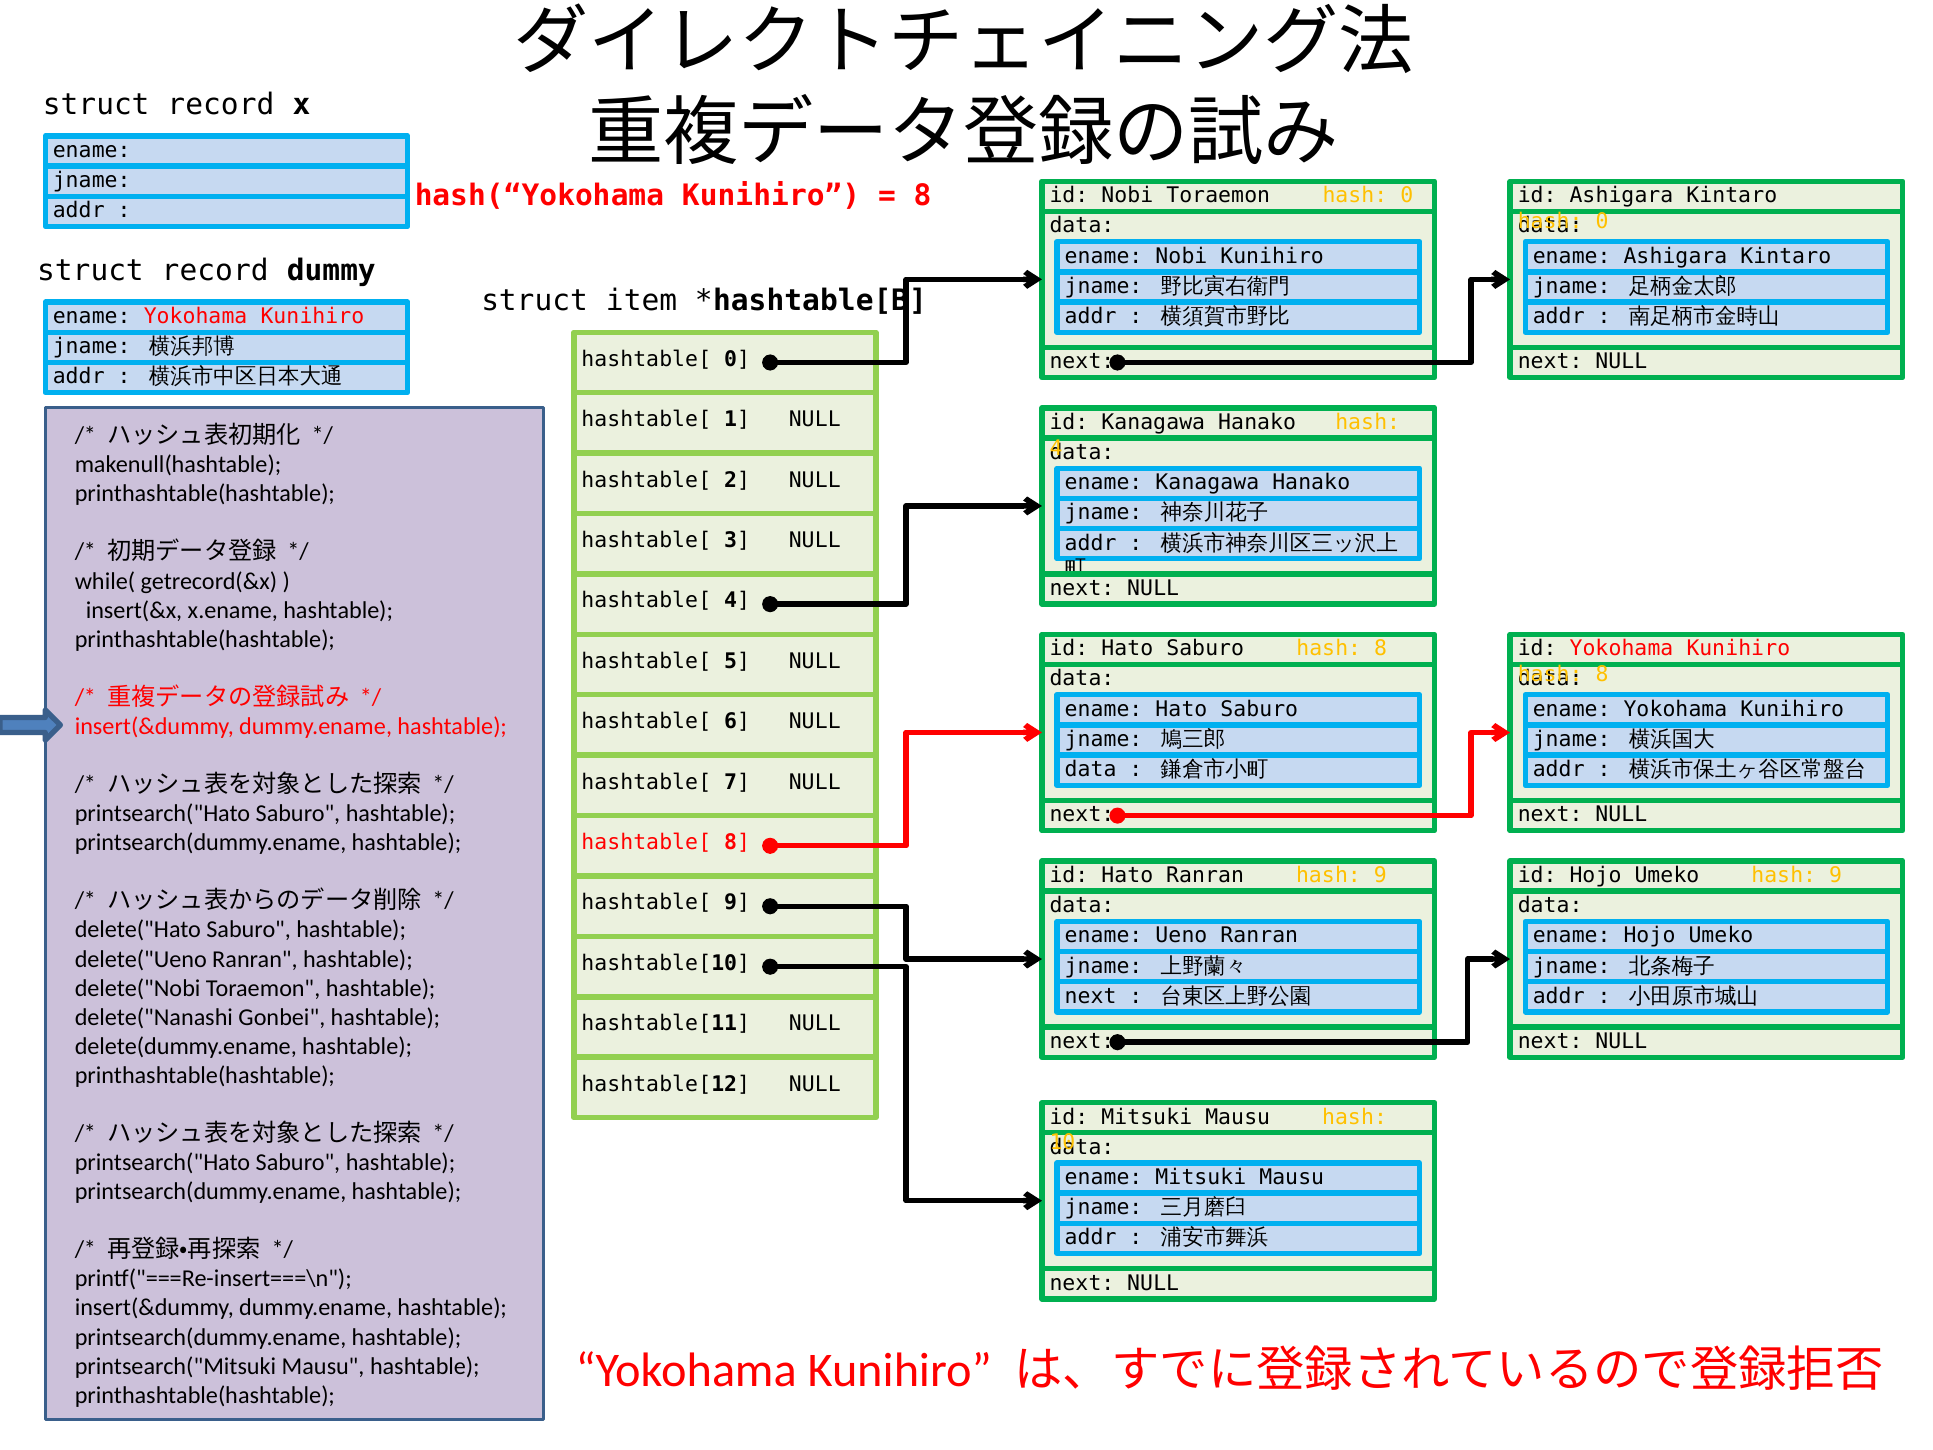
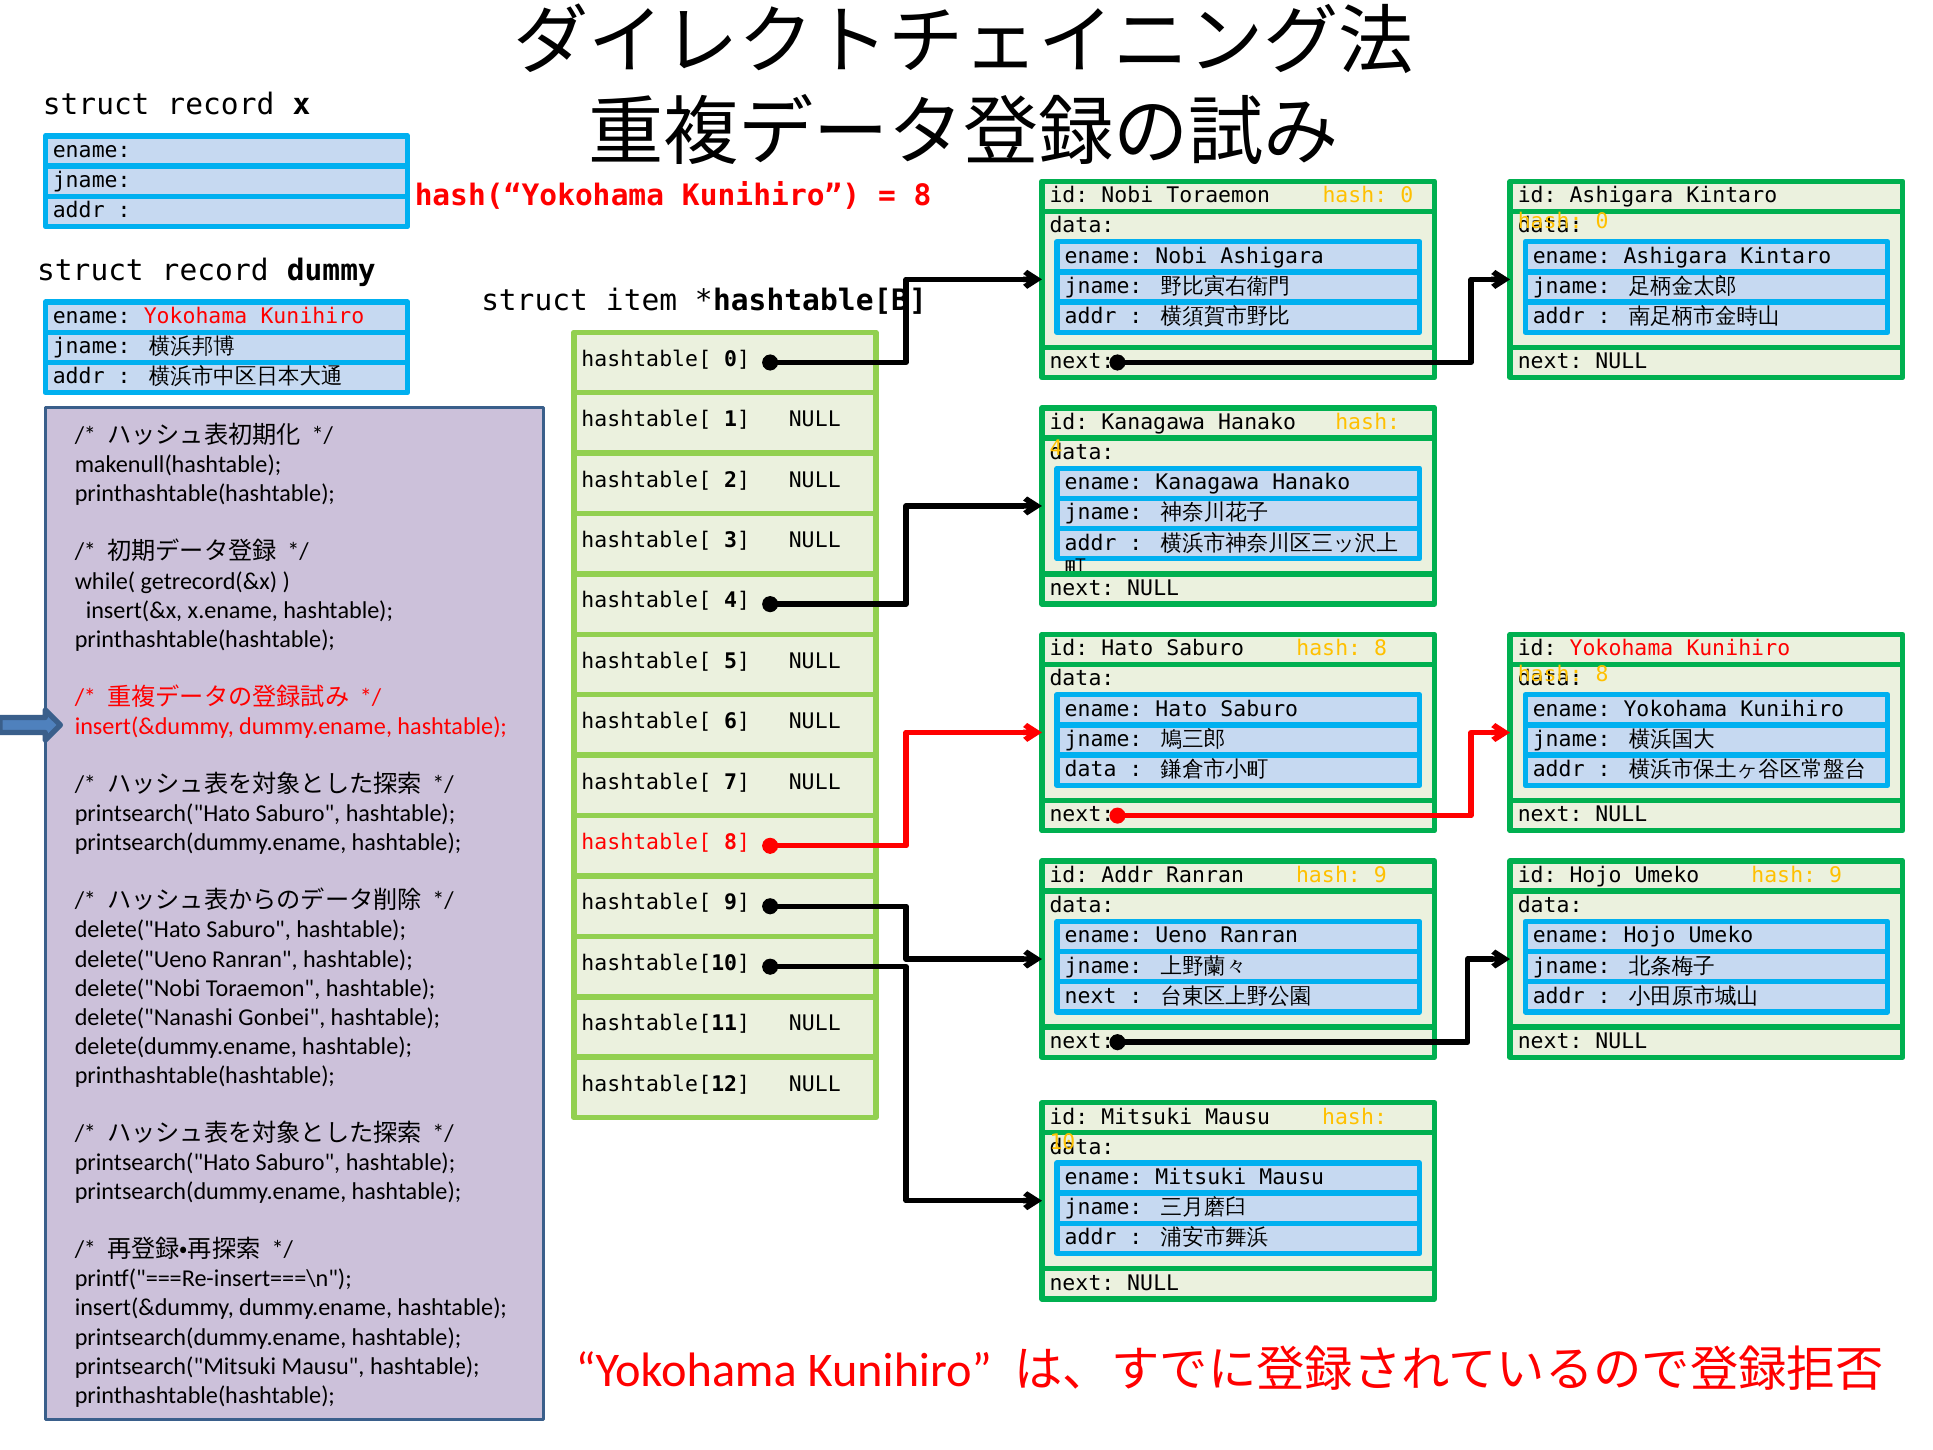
Nobi Kunihiro: Kunihiro -> Ashigara
Hato at (1127, 875): Hato -> Addr
